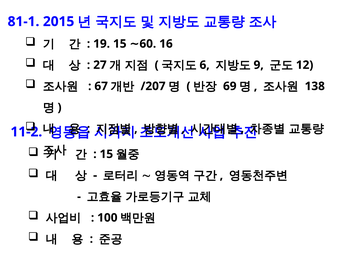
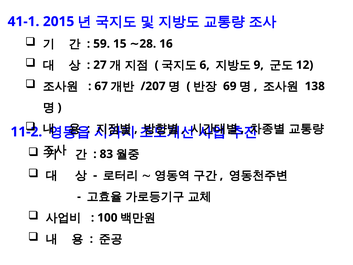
81-1: 81-1 -> 41-1
19: 19 -> 59
60: 60 -> 28
15 at (106, 154): 15 -> 83
